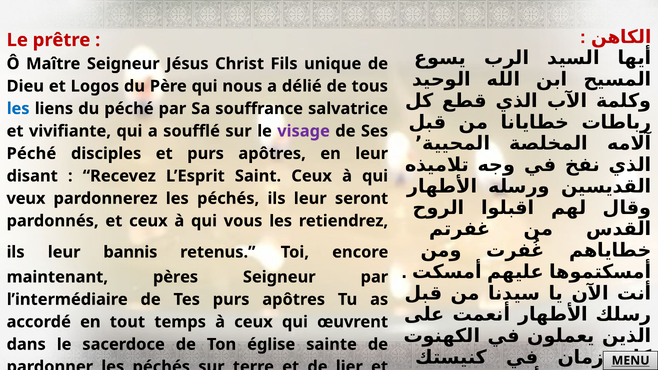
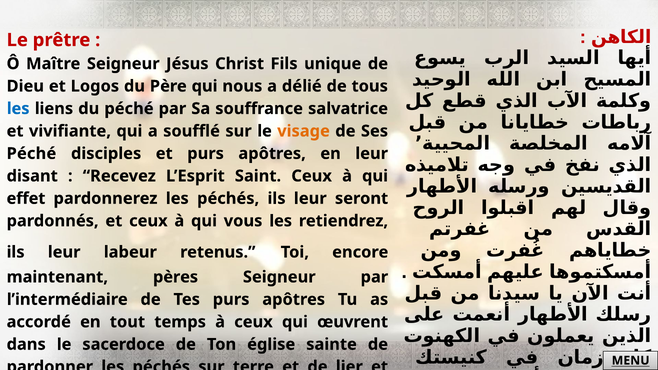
visage colour: purple -> orange
veux: veux -> effet
bannis: bannis -> labeur
